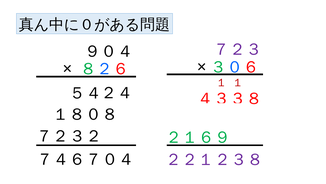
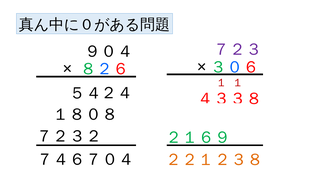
２２１２３８ colour: purple -> orange
